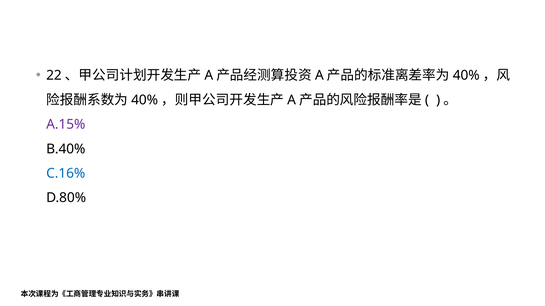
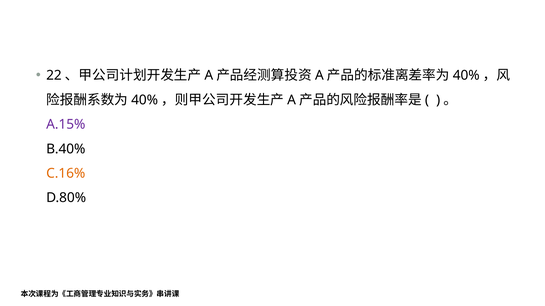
C.16% colour: blue -> orange
